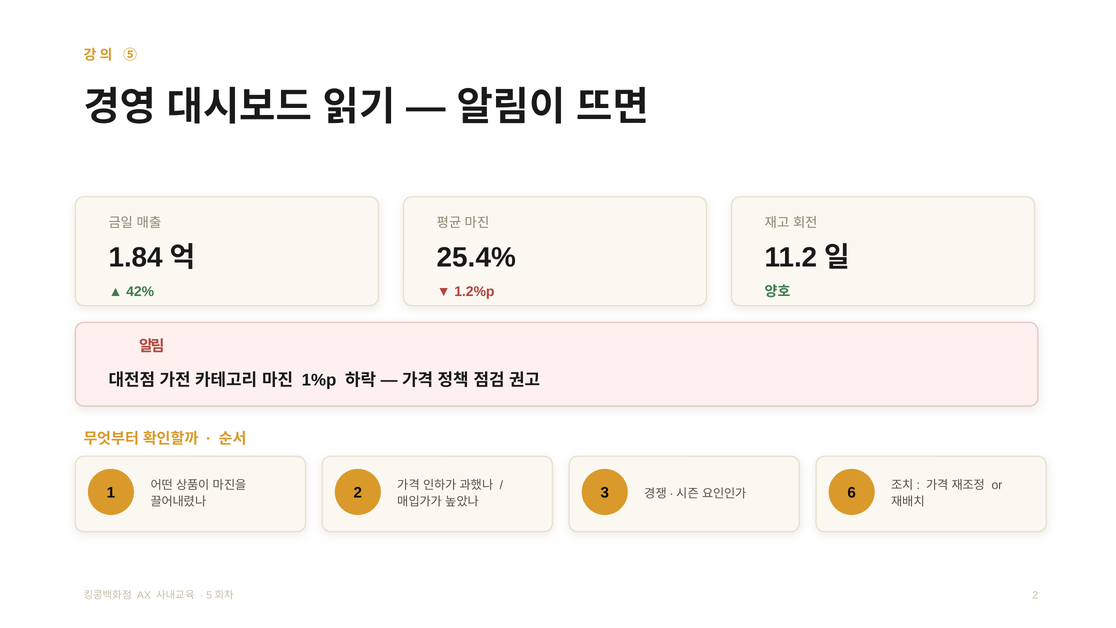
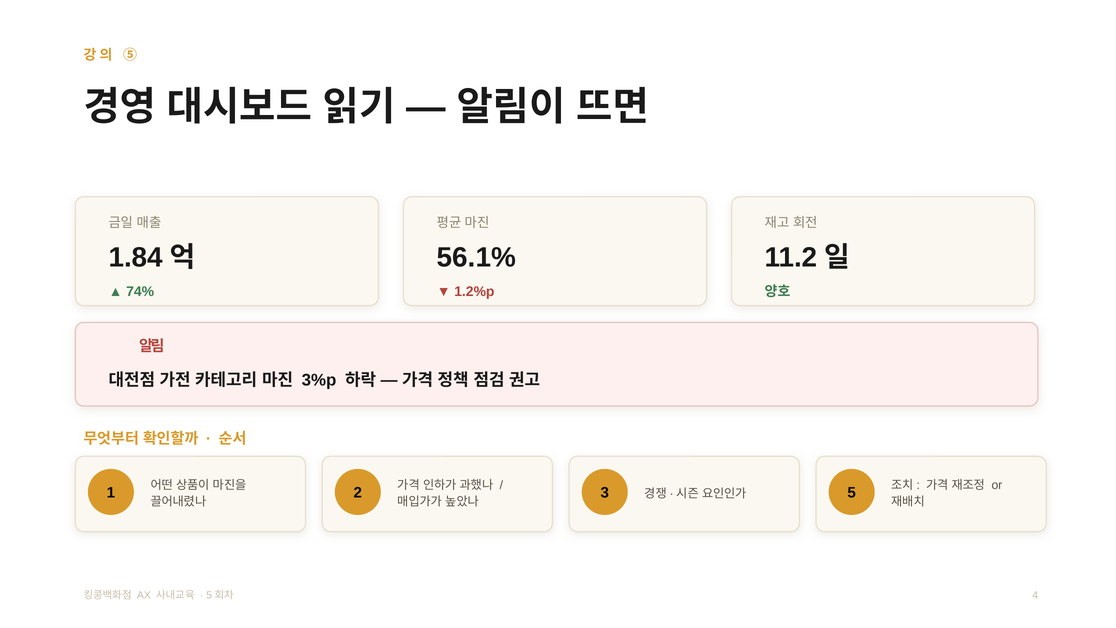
25.4%: 25.4% -> 56.1%
42%: 42% -> 74%
1%p: 1%p -> 3%p
6: 6 -> 5
2 at (1035, 595): 2 -> 4
